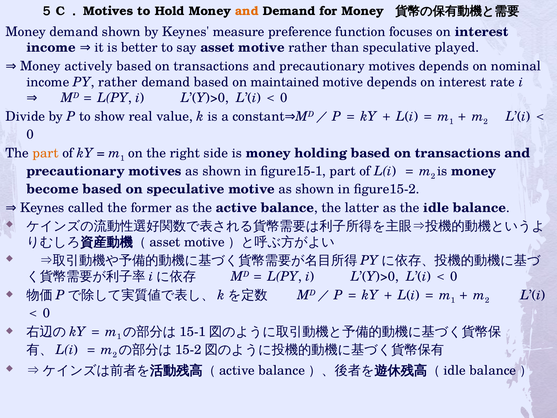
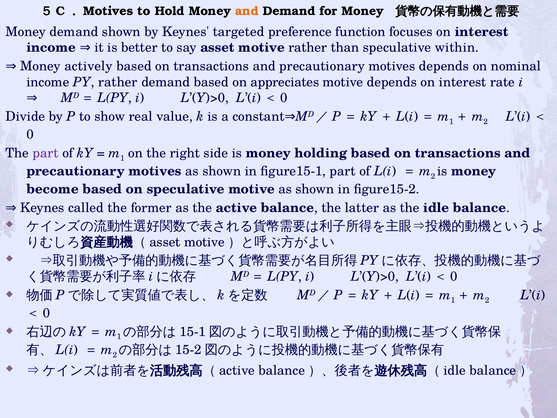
measure: measure -> targeted
played: played -> within
maintained: maintained -> appreciates
part at (46, 153) colour: orange -> purple
